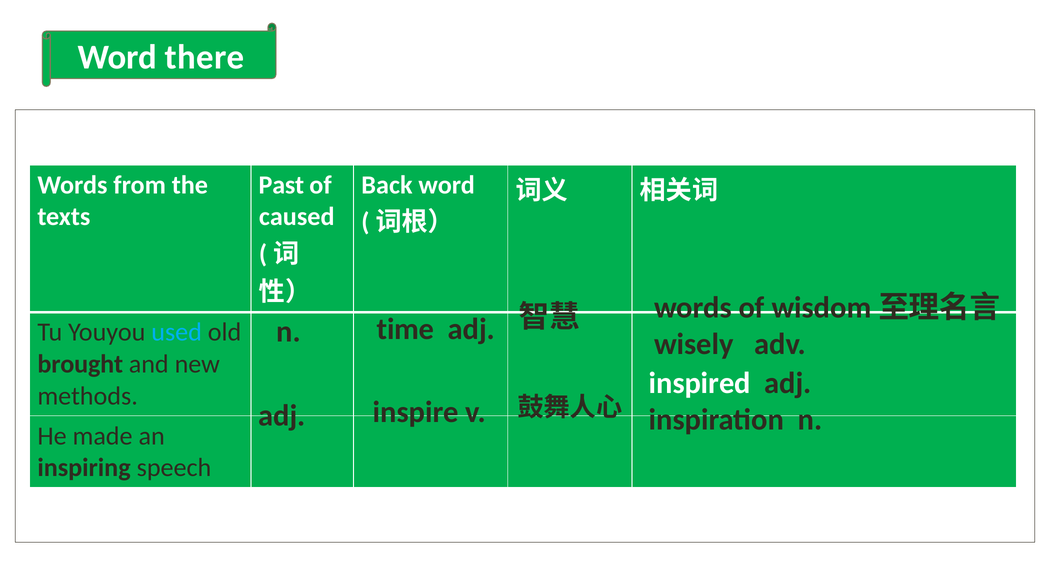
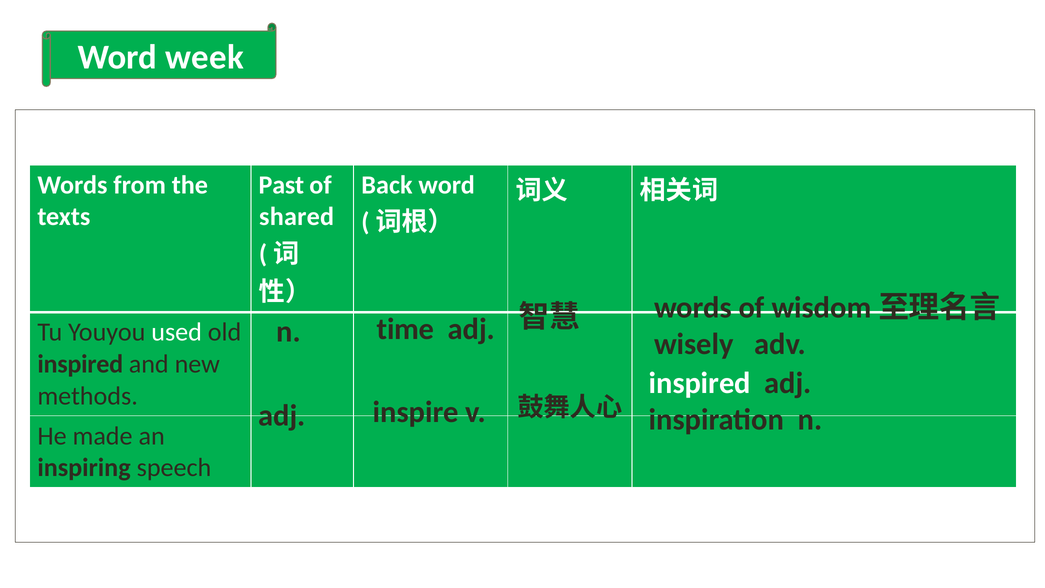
there: there -> week
caused: caused -> shared
used colour: light blue -> white
brought at (80, 364): brought -> inspired
